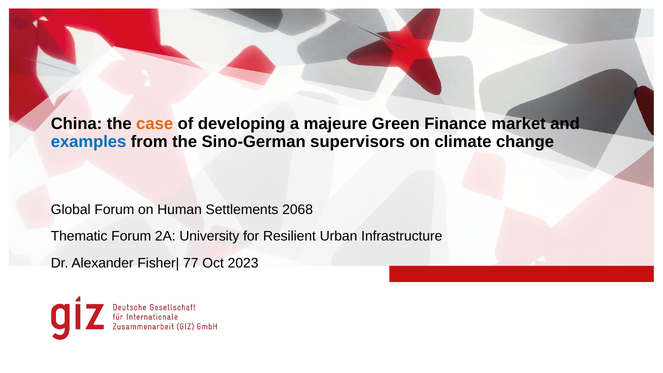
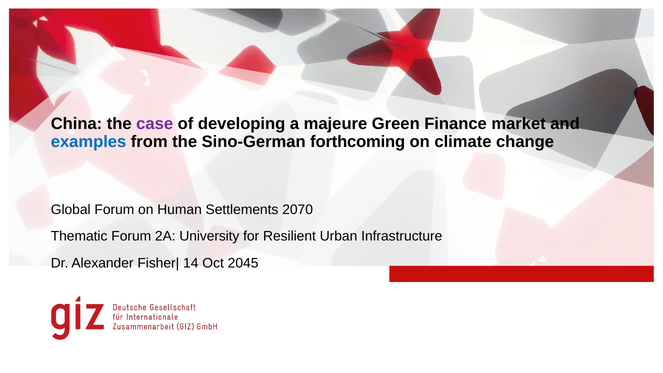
case colour: orange -> purple
supervisors: supervisors -> forthcoming
2068: 2068 -> 2070
77: 77 -> 14
2023: 2023 -> 2045
